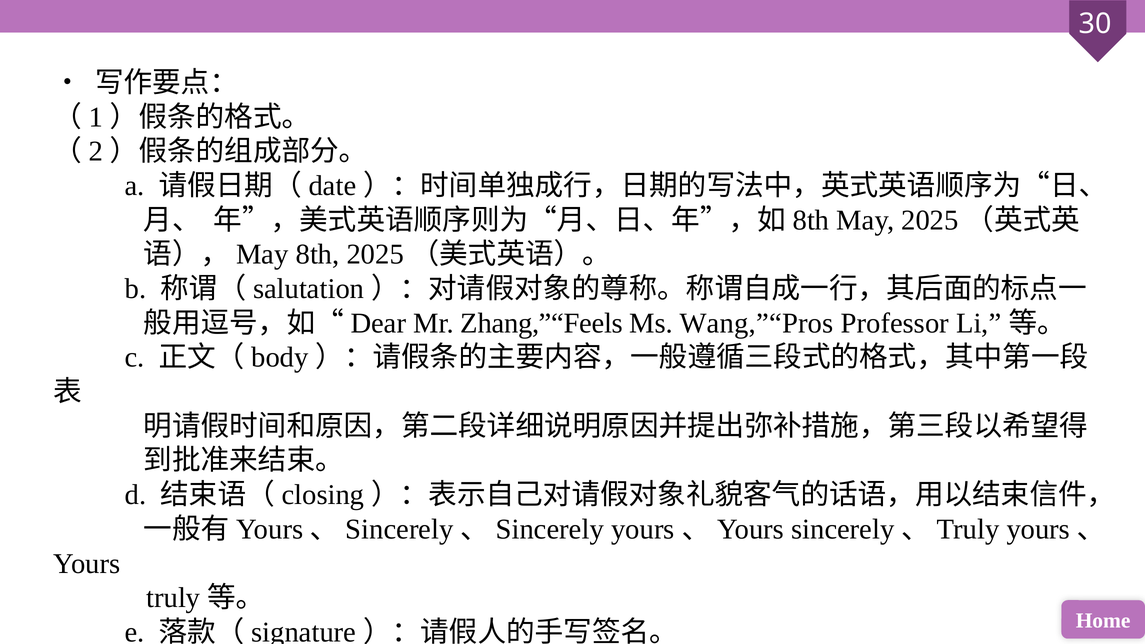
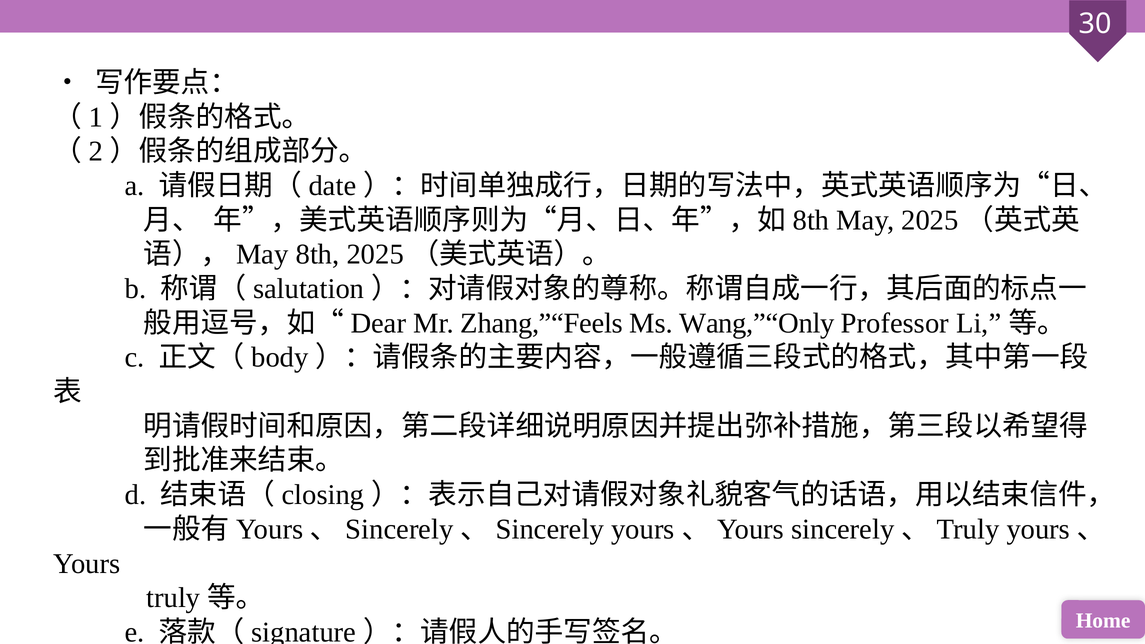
Wang,”“Pros: Wang,”“Pros -> Wang,”“Only
